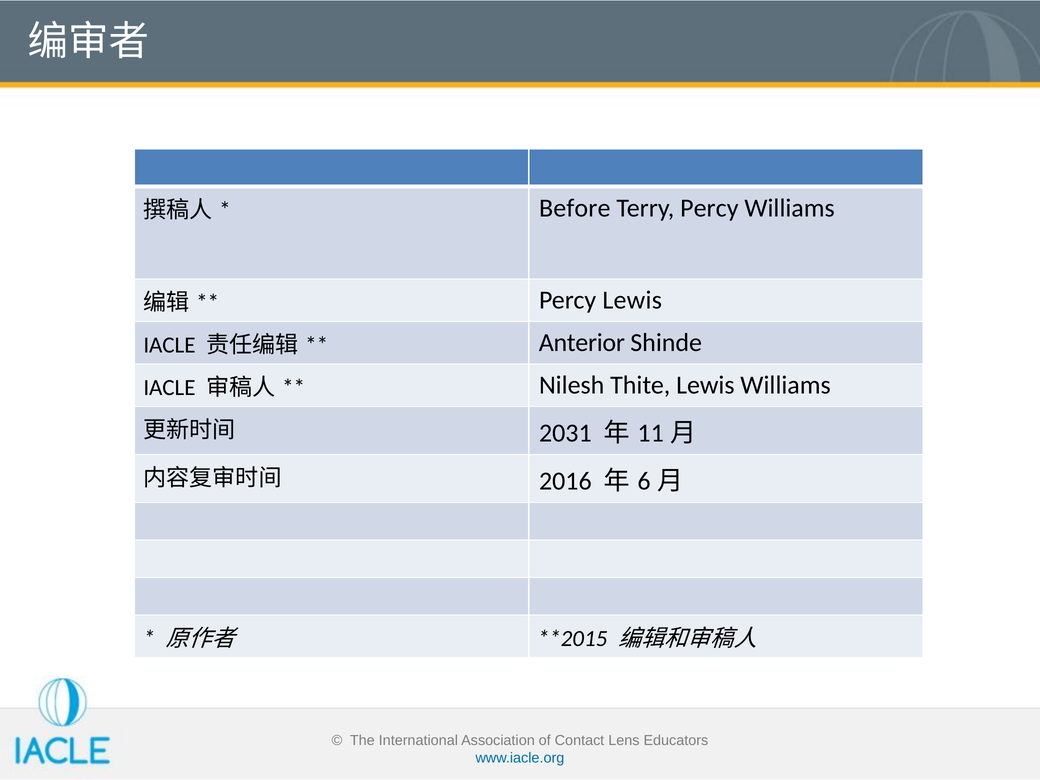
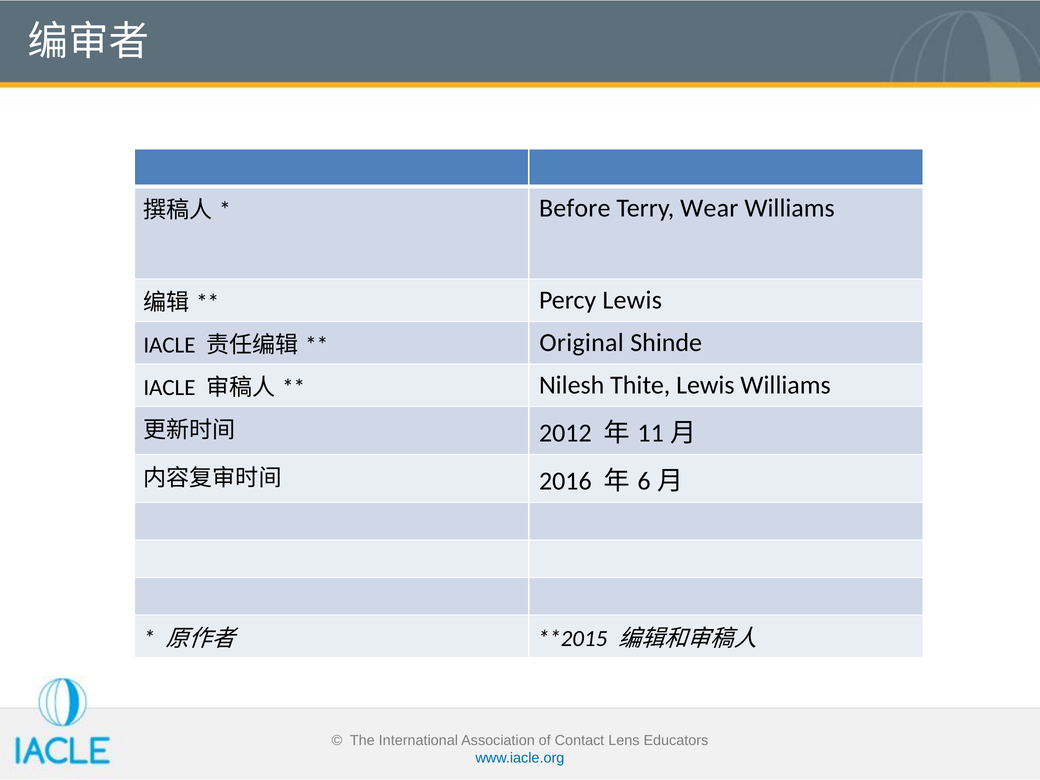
Terry Percy: Percy -> Wear
Anterior: Anterior -> Original
2031: 2031 -> 2012
